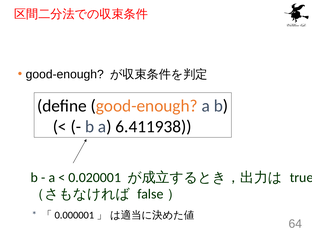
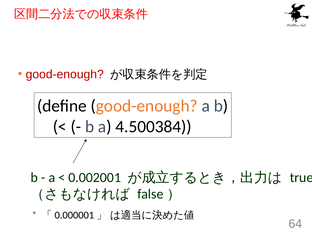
good-enough at (65, 74) colour: black -> red
6.411938: 6.411938 -> 4.500384
0.020001: 0.020001 -> 0.002001
